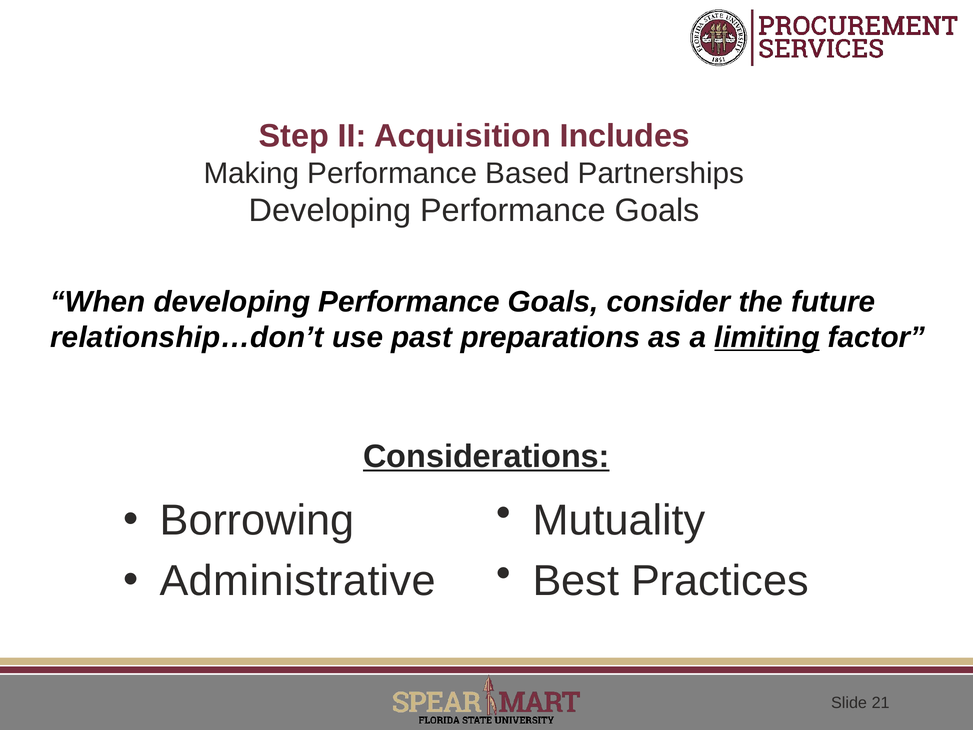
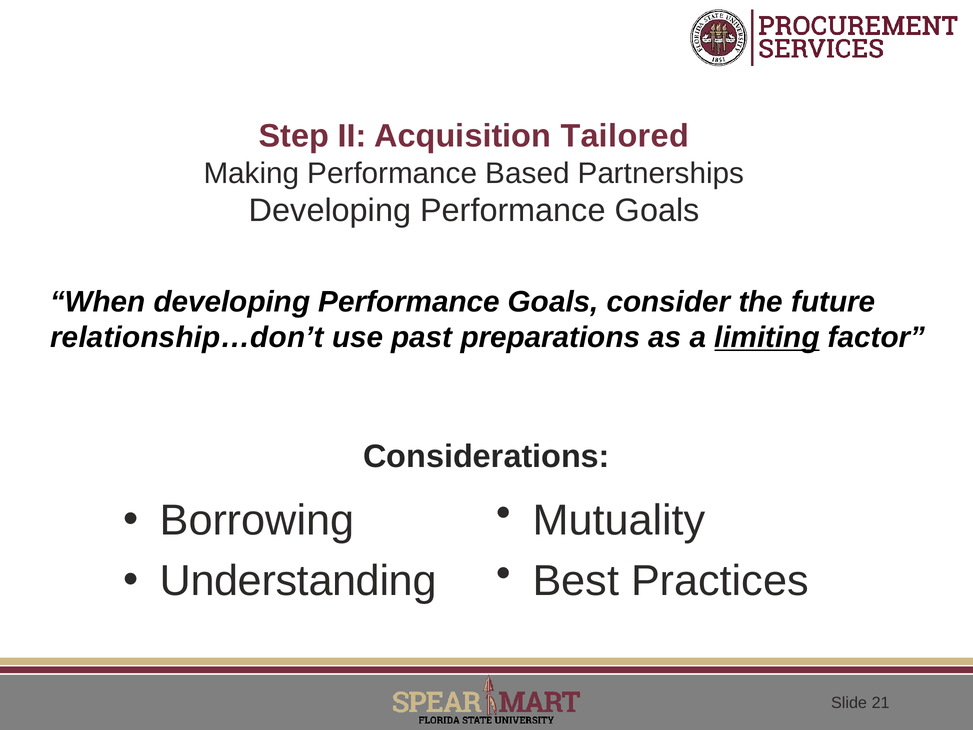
Includes: Includes -> Tailored
Considerations underline: present -> none
Administrative: Administrative -> Understanding
